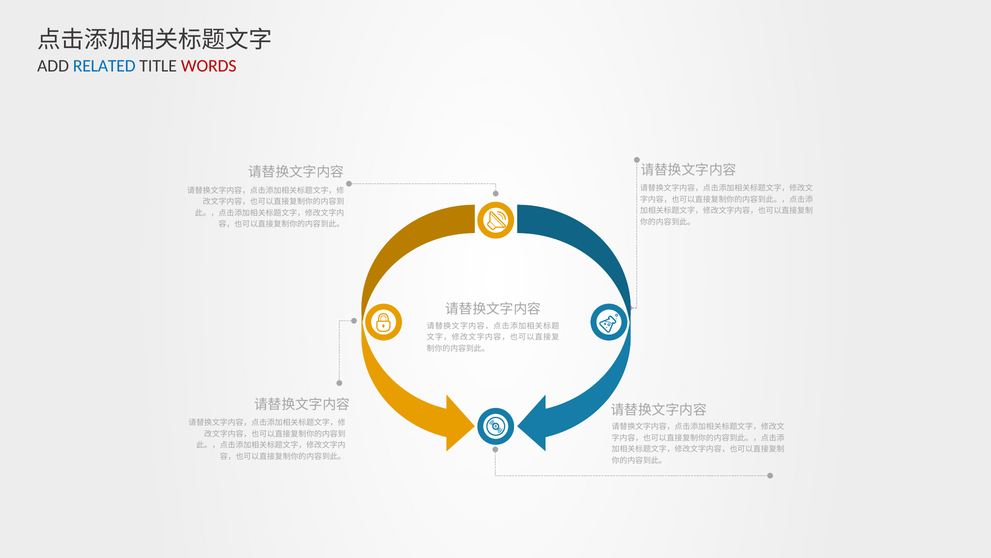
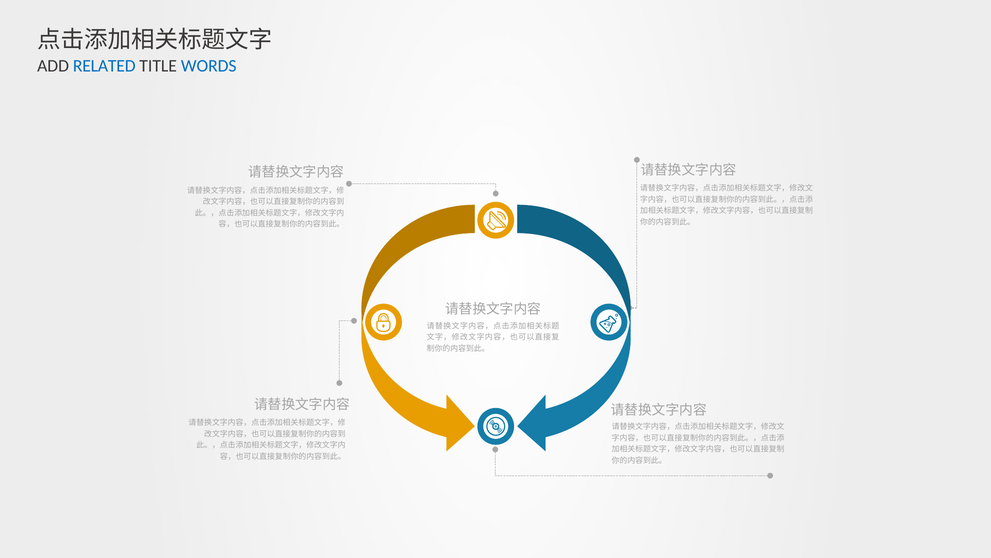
WORDS colour: red -> blue
